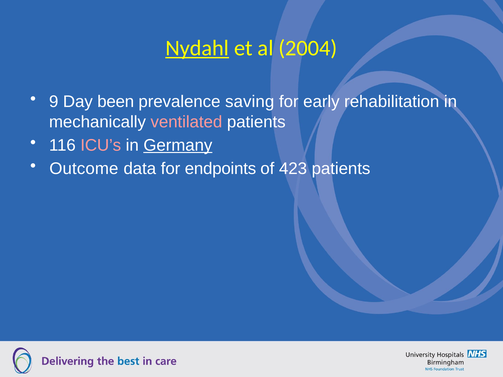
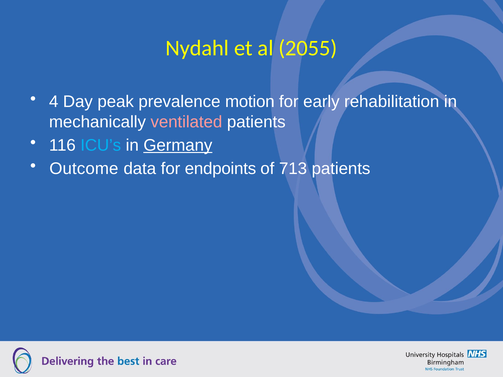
Nydahl underline: present -> none
2004: 2004 -> 2055
9: 9 -> 4
been: been -> peak
saving: saving -> motion
ICU’s colour: pink -> light blue
423: 423 -> 713
